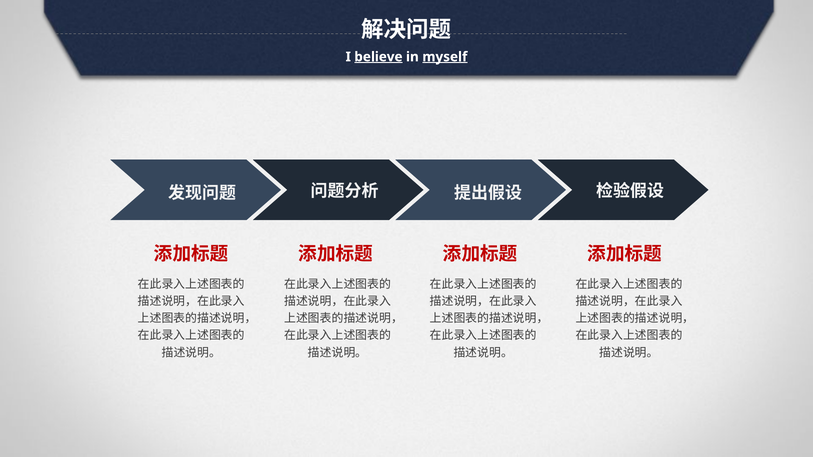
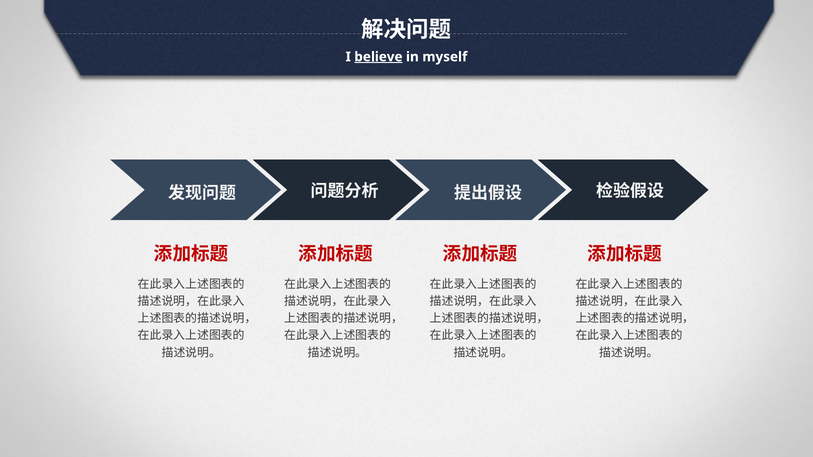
myself underline: present -> none
